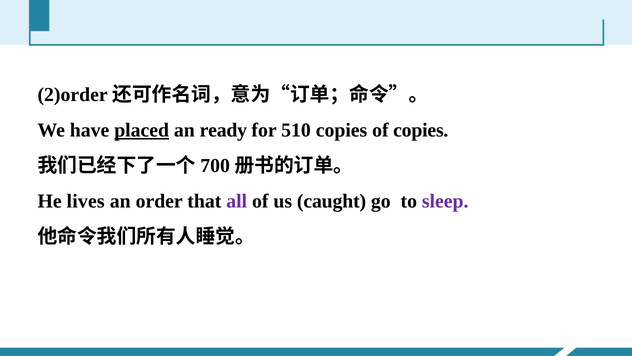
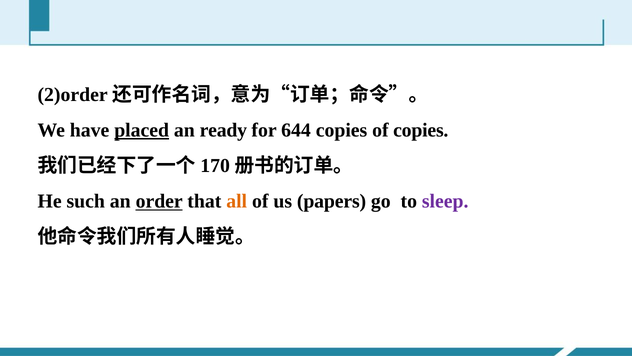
510: 510 -> 644
700: 700 -> 170
lives: lives -> such
order underline: none -> present
all colour: purple -> orange
caught: caught -> papers
